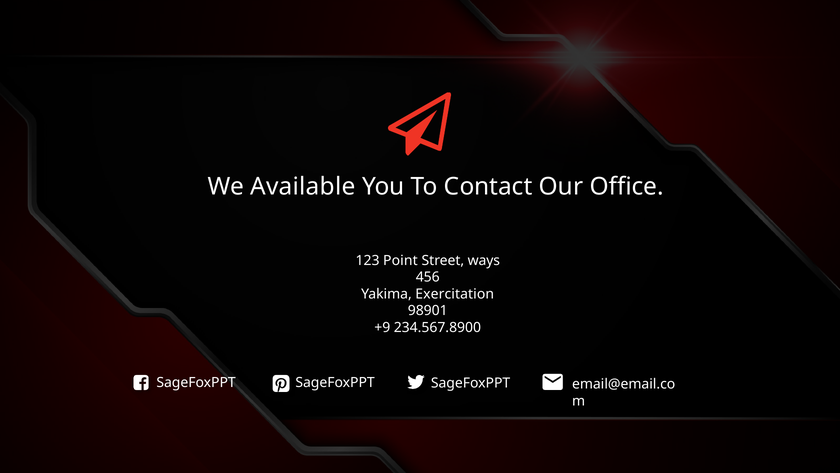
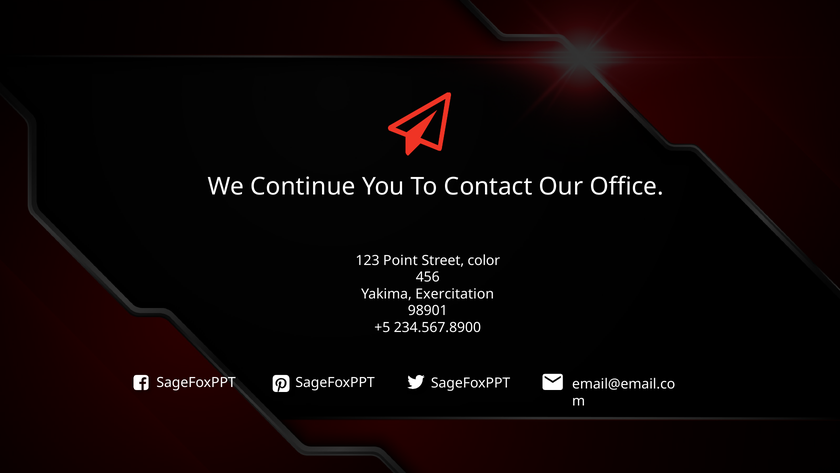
Available: Available -> Continue
ways: ways -> color
+9: +9 -> +5
